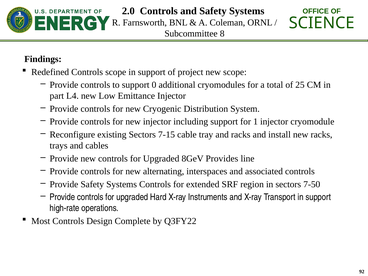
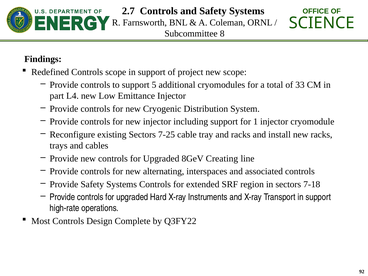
2.0: 2.0 -> 2.7
0: 0 -> 5
25: 25 -> 33
7-15: 7-15 -> 7-25
Provides: Provides -> Creating
7-50: 7-50 -> 7-18
